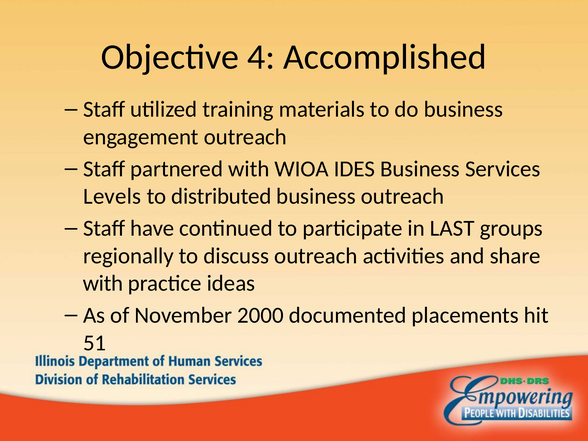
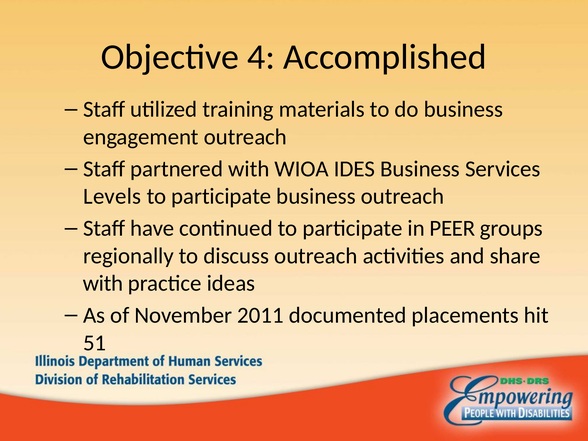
distributed at (221, 196): distributed -> participate
LAST: LAST -> PEER
2000: 2000 -> 2011
